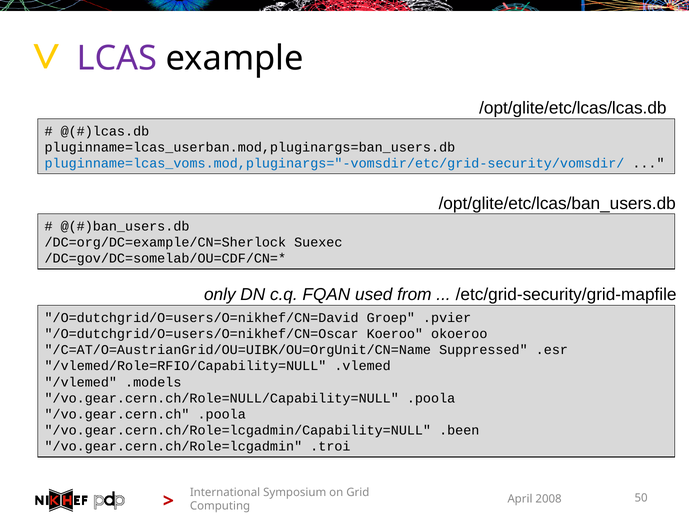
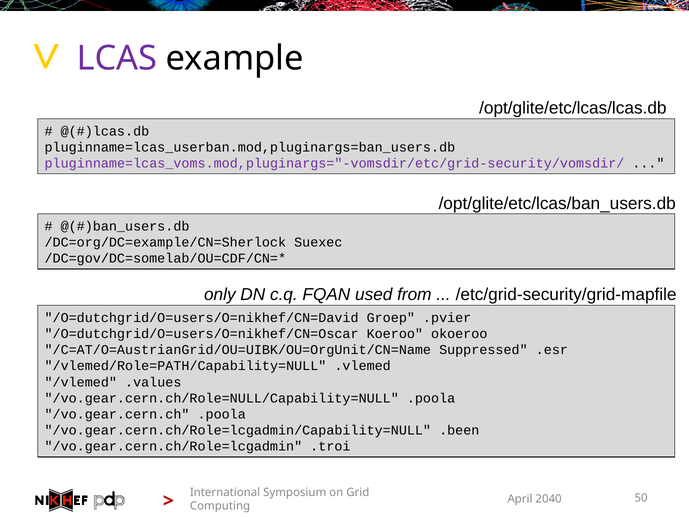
pluginname=lcas_voms.mod,pluginargs="-vomsdir/etc/grid-security/vomsdir/ colour: blue -> purple
/vlemed/Role=RFIO/Capability=NULL: /vlemed/Role=RFIO/Capability=NULL -> /vlemed/Role=PATH/Capability=NULL
.models: .models -> .values
2008: 2008 -> 2040
